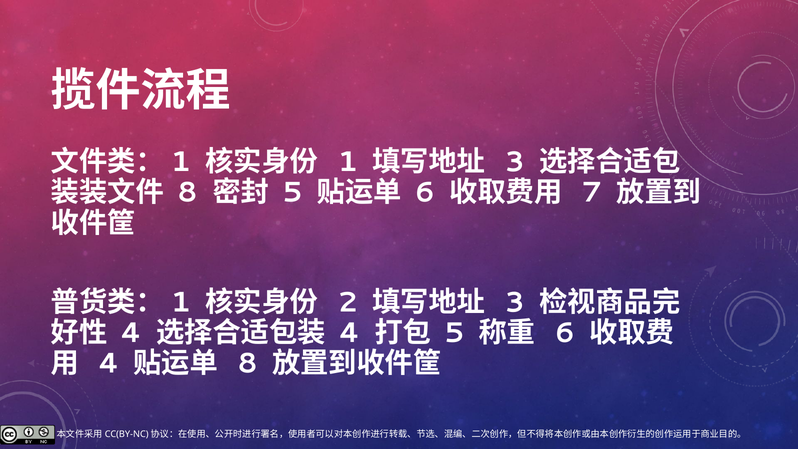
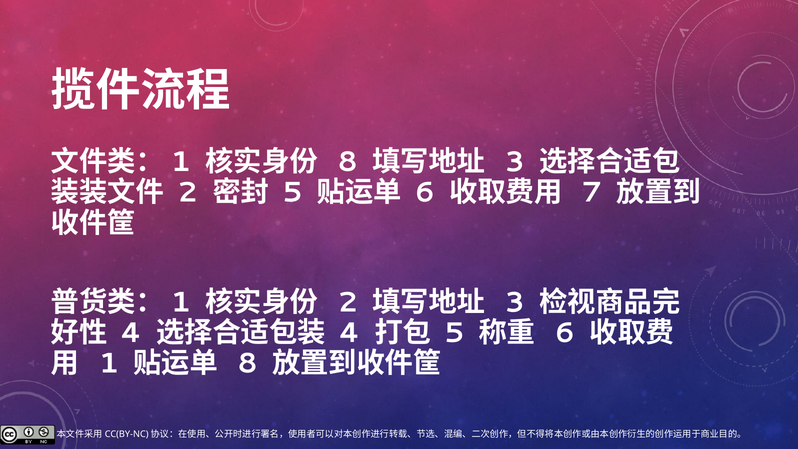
1 at (348, 162): 1 -> 8
8 at (187, 193): 8 -> 2
4 at (109, 364): 4 -> 1
